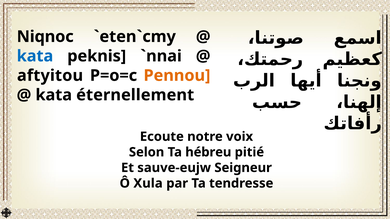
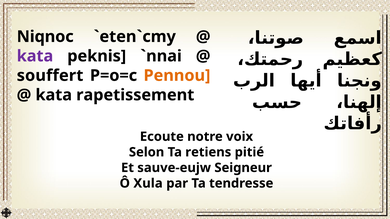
kata at (35, 56) colour: blue -> purple
aftyitou: aftyitou -> souffert
éternellement: éternellement -> rapetissement
hébreu: hébreu -> retiens
